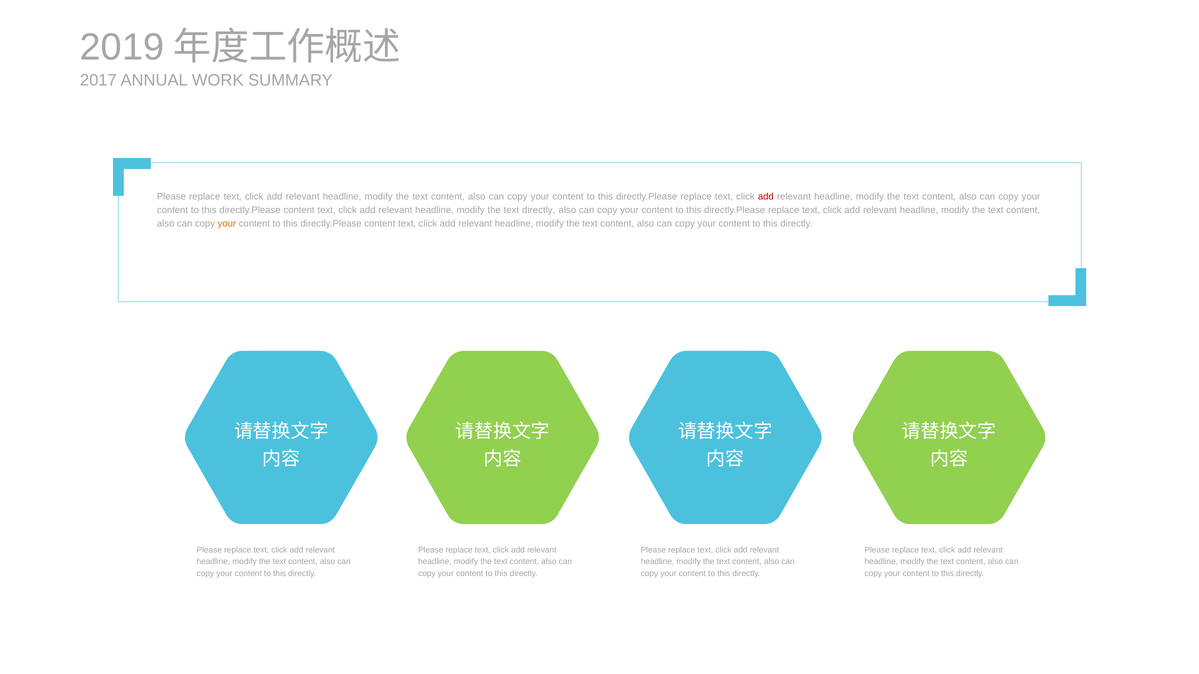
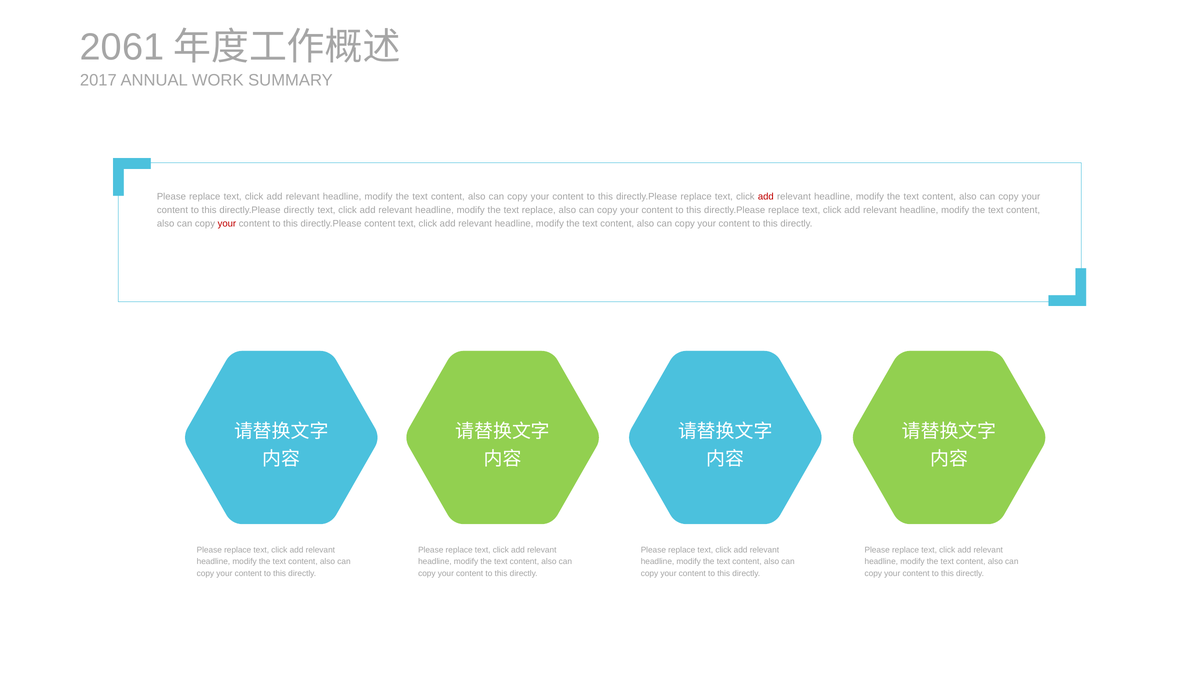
2019: 2019 -> 2061
content at (299, 210): content -> directly
text directly: directly -> replace
your at (227, 224) colour: orange -> red
